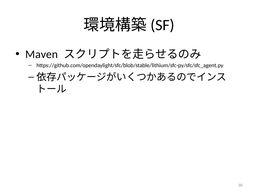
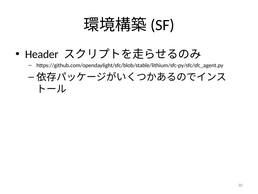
Maven: Maven -> Header
